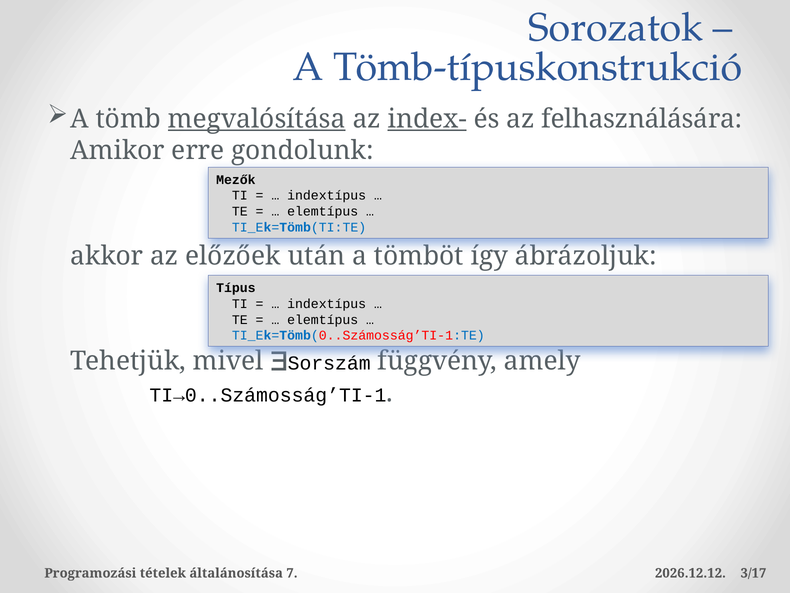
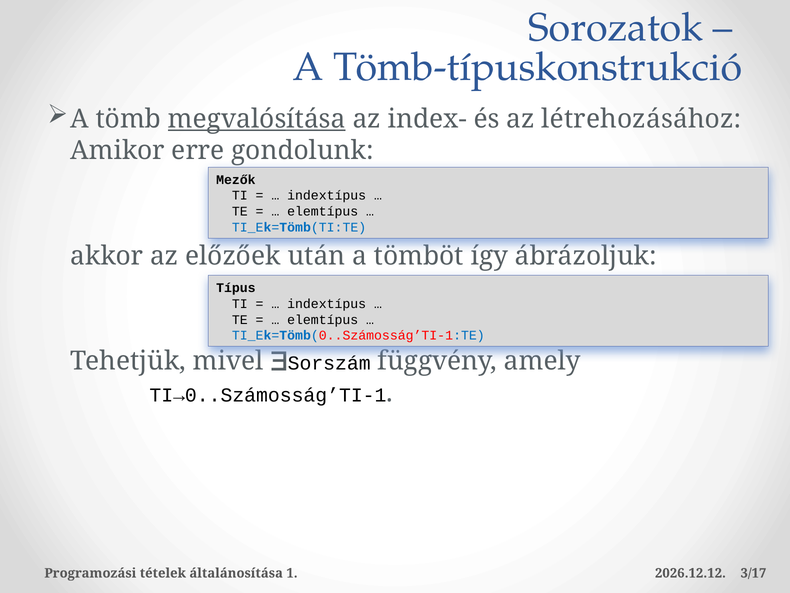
index- underline: present -> none
felhasználására: felhasználására -> létrehozásához
7: 7 -> 1
